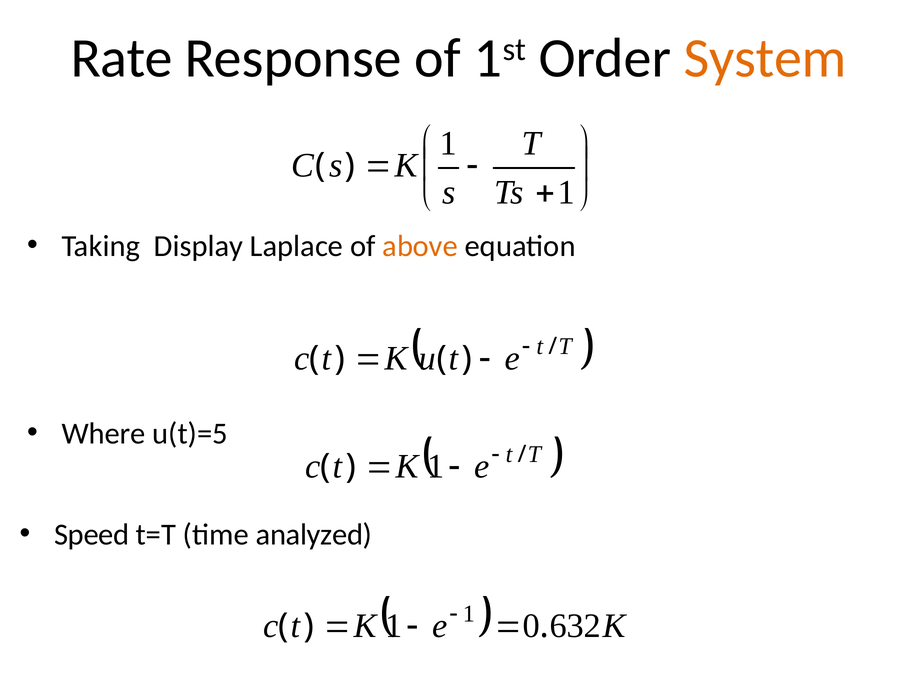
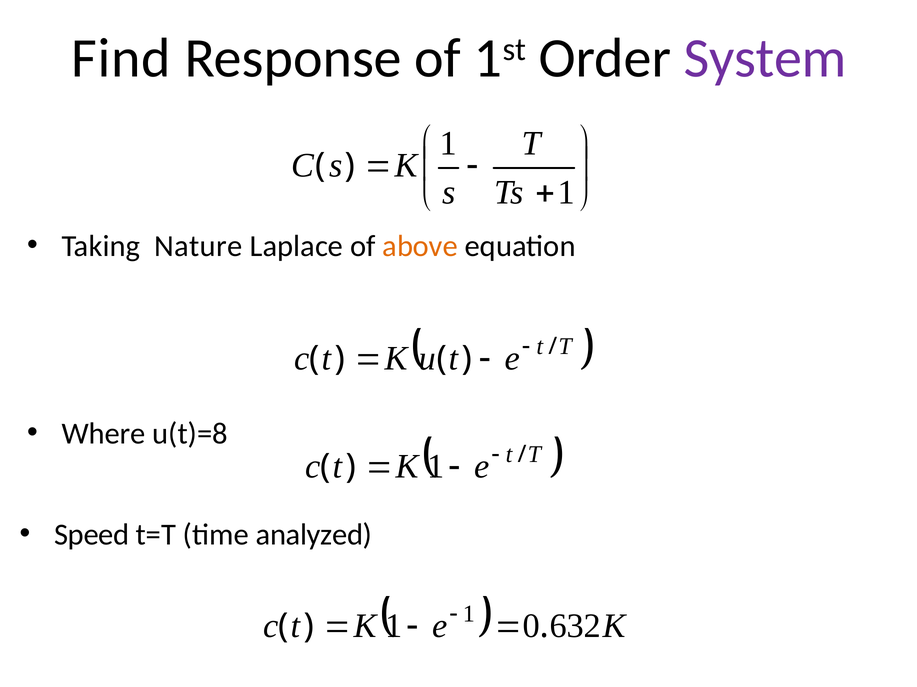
Rate: Rate -> Find
System colour: orange -> purple
Display: Display -> Nature
u(t)=5: u(t)=5 -> u(t)=8
